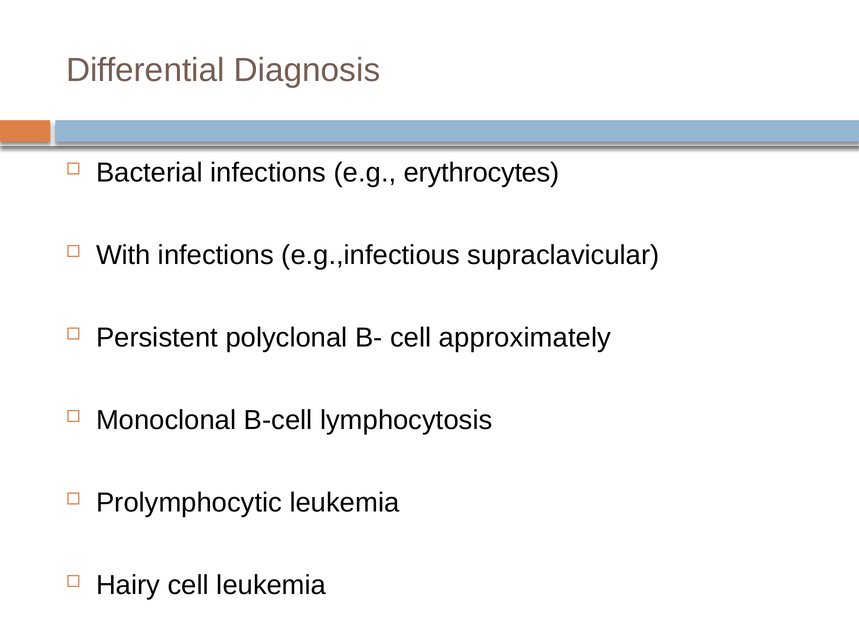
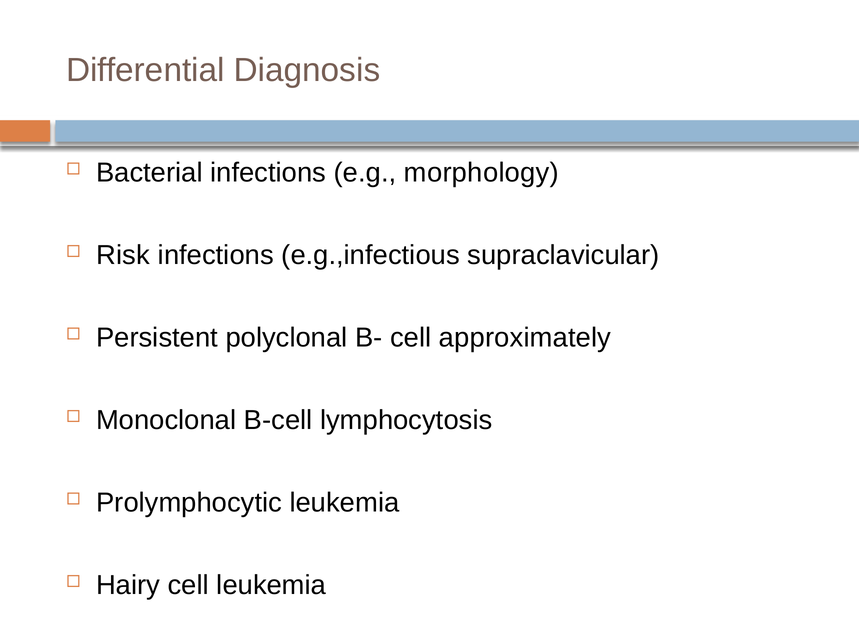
erythrocytes: erythrocytes -> morphology
With: With -> Risk
